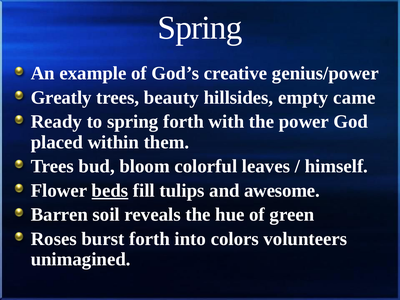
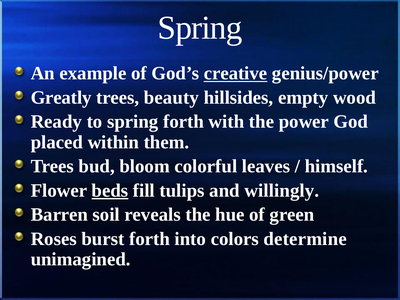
creative underline: none -> present
came: came -> wood
awesome: awesome -> willingly
volunteers: volunteers -> determine
